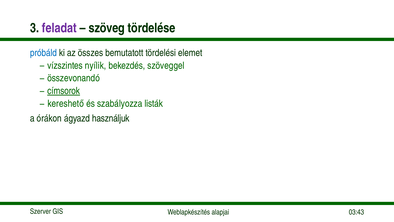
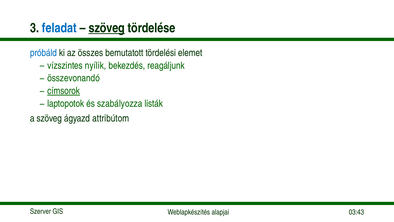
feladat colour: purple -> blue
szöveg at (107, 28) underline: none -> present
szöveggel: szöveggel -> reagáljunk
kereshető: kereshető -> laptopotok
a órákon: órákon -> szöveg
használjuk: használjuk -> attribútom
